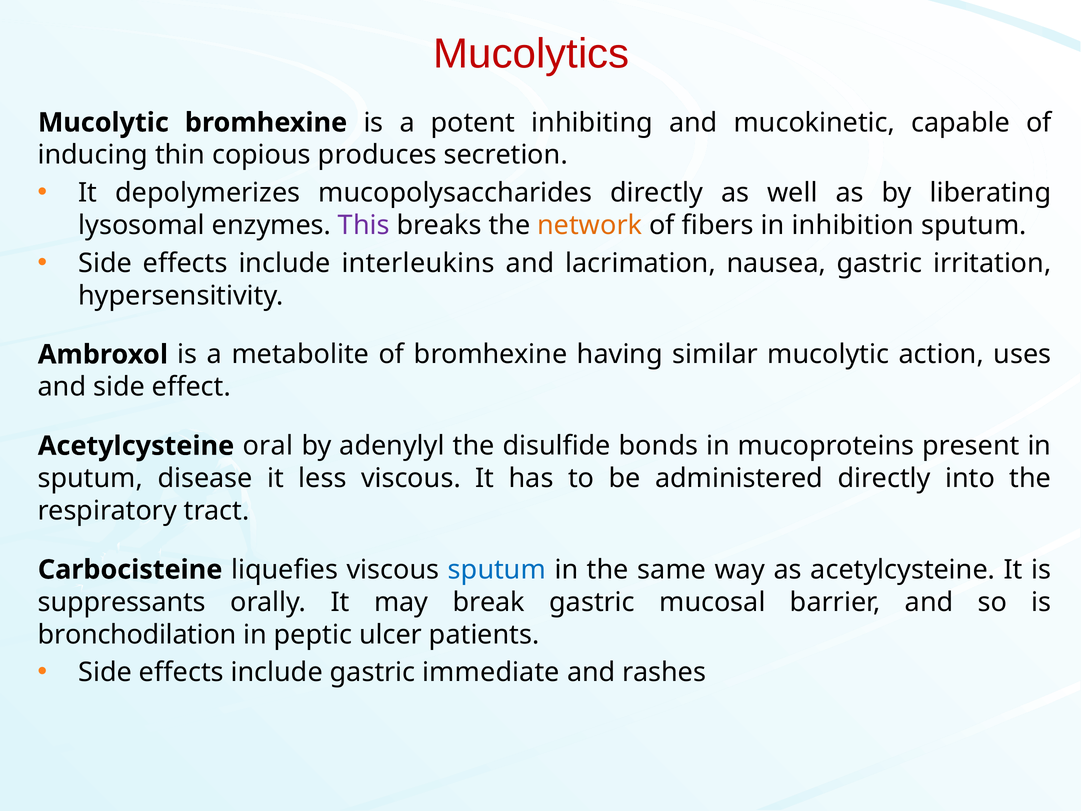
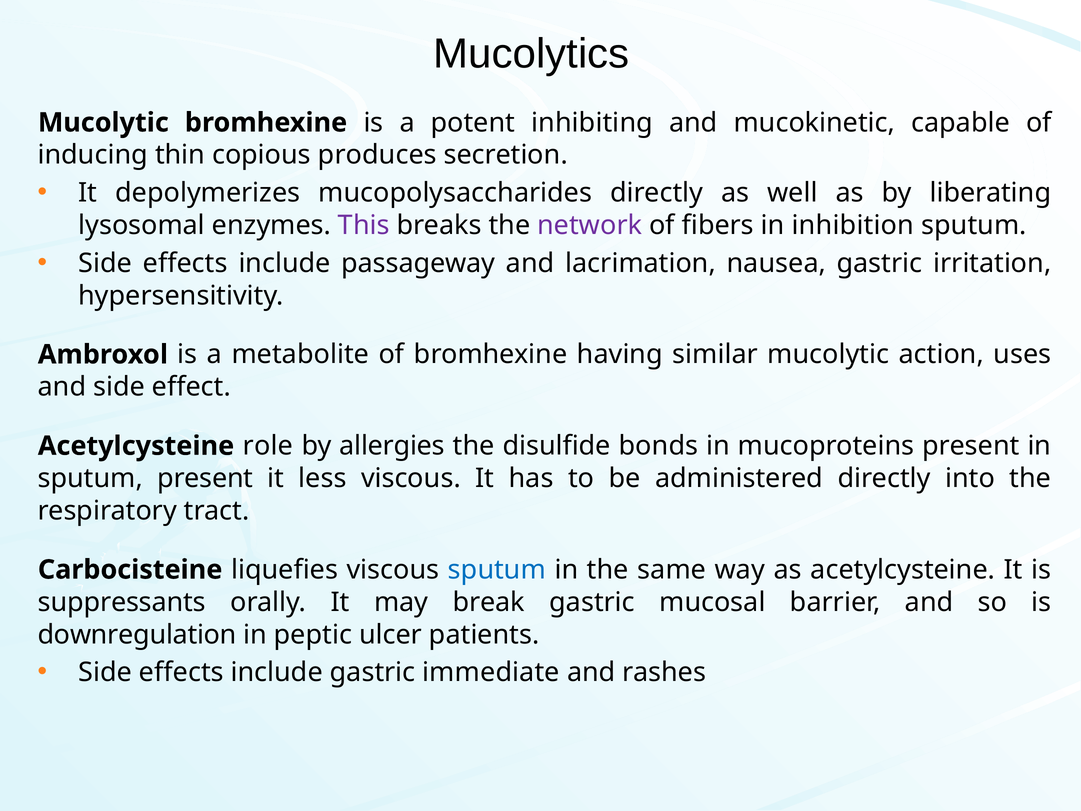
Mucolytics colour: red -> black
network colour: orange -> purple
interleukins: interleukins -> passageway
oral: oral -> role
adenylyl: adenylyl -> allergies
sputum disease: disease -> present
bronchodilation: bronchodilation -> downregulation
